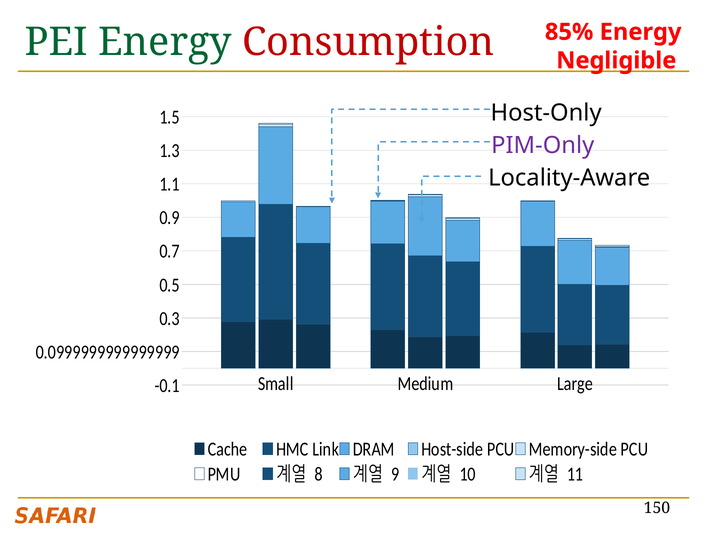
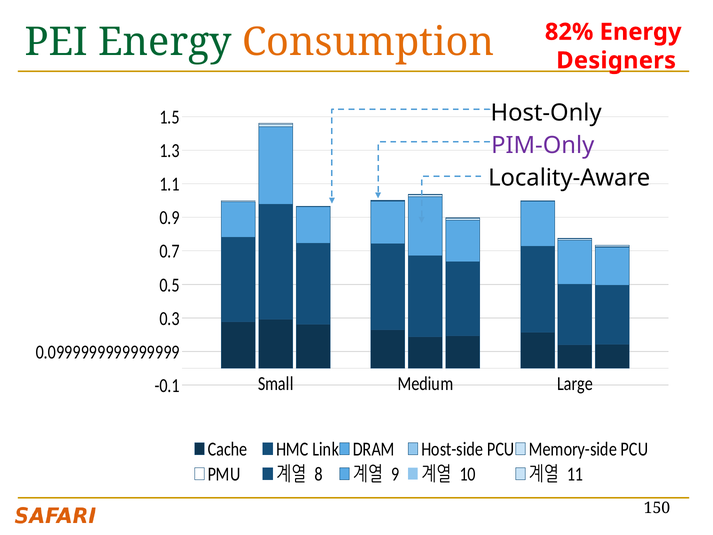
85%: 85% -> 82%
Consumption colour: red -> orange
Negligible: Negligible -> Designers
